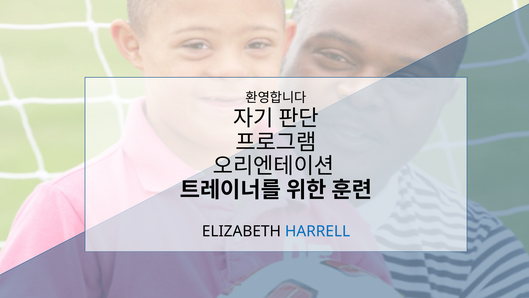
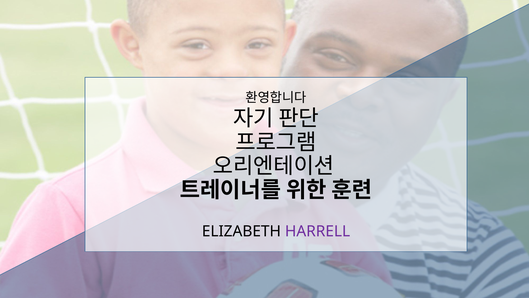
HARRELL colour: blue -> purple
